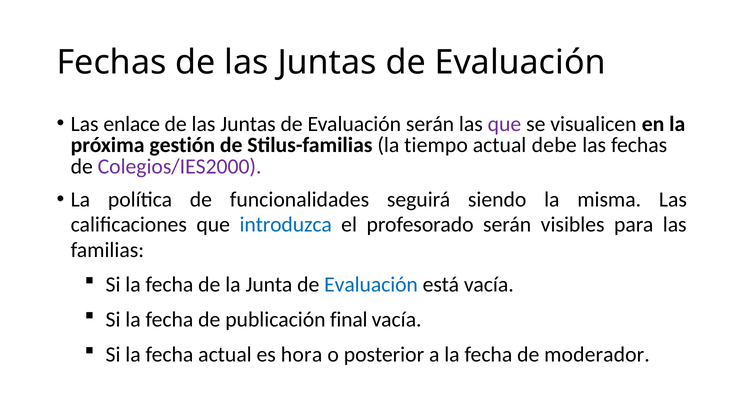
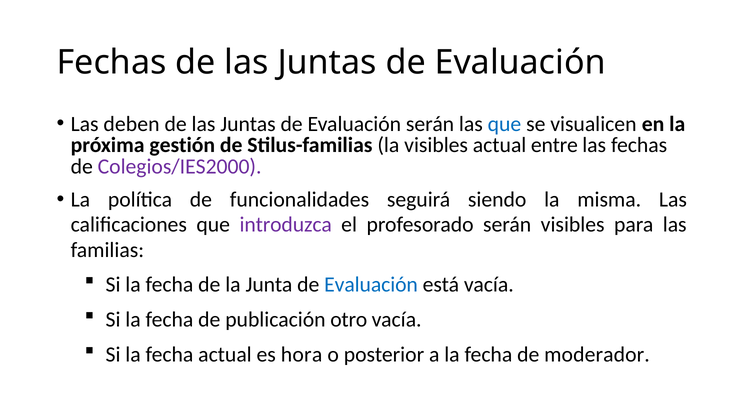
enlace: enlace -> deben
que at (504, 124) colour: purple -> blue
la tiempo: tiempo -> visibles
debe: debe -> entre
introduzca colour: blue -> purple
final: final -> otro
